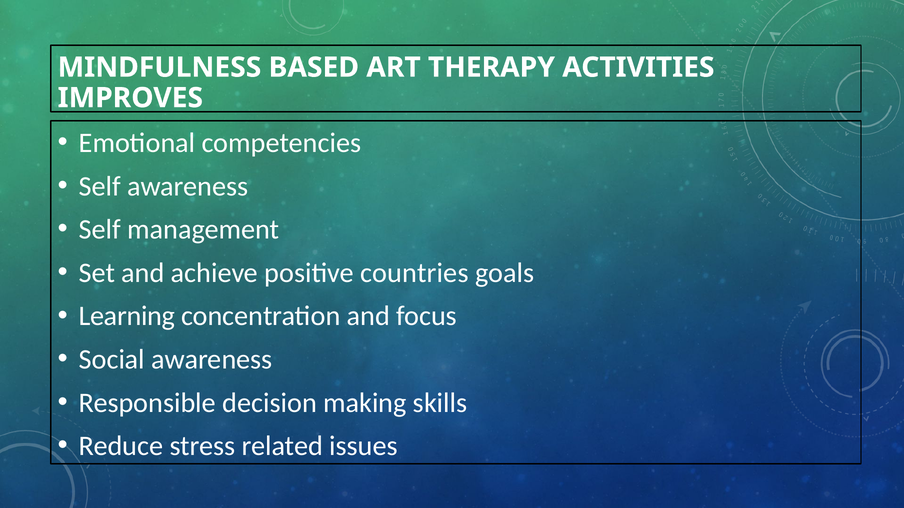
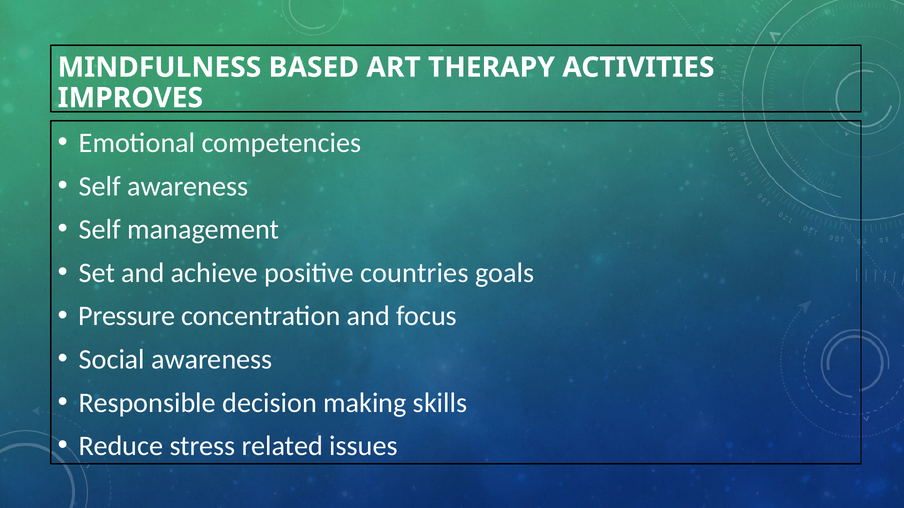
Learning: Learning -> Pressure
